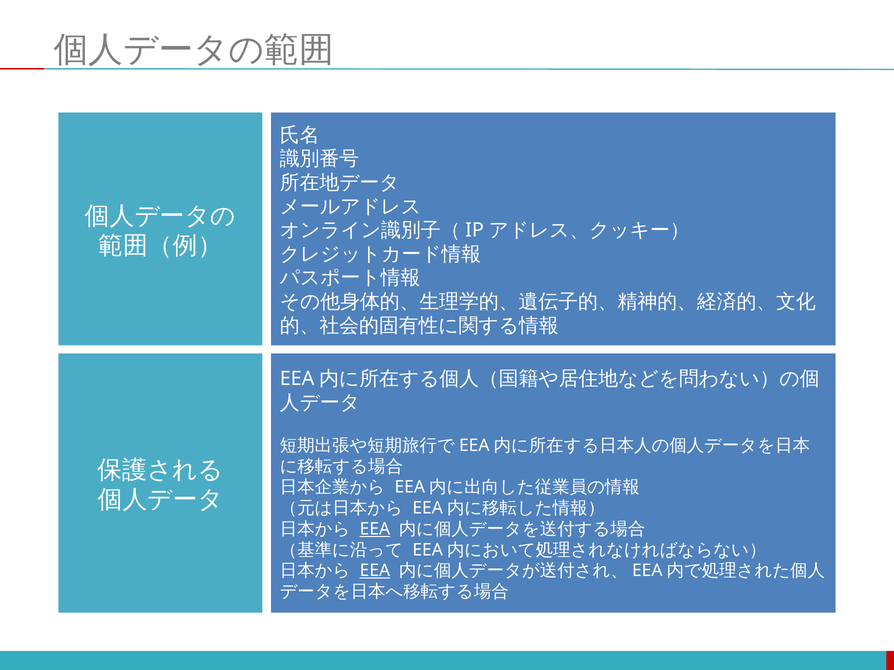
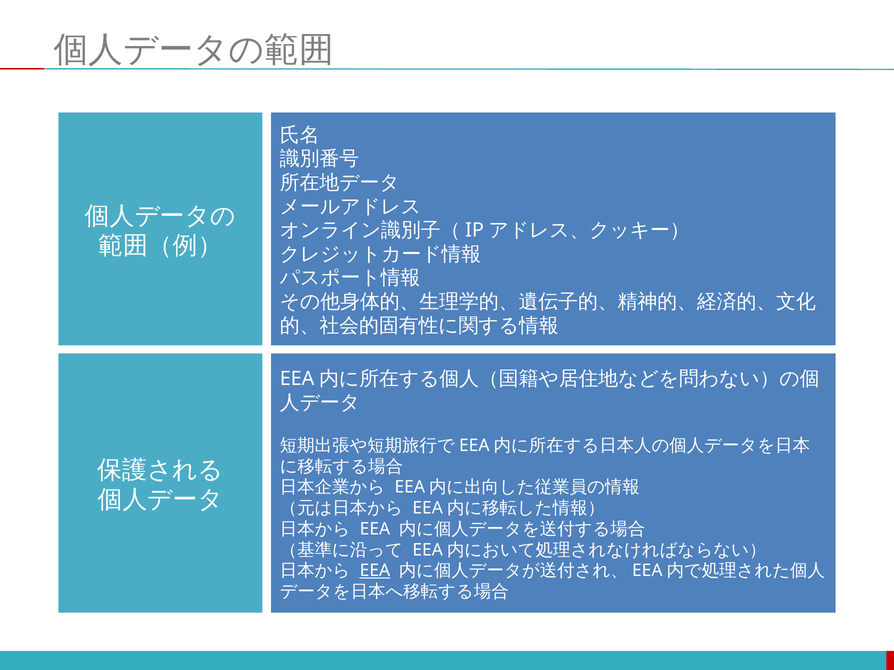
EEA at (375, 529) underline: present -> none
